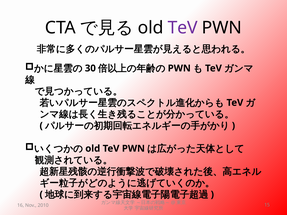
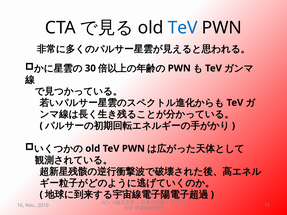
TeV at (183, 28) colour: purple -> blue
